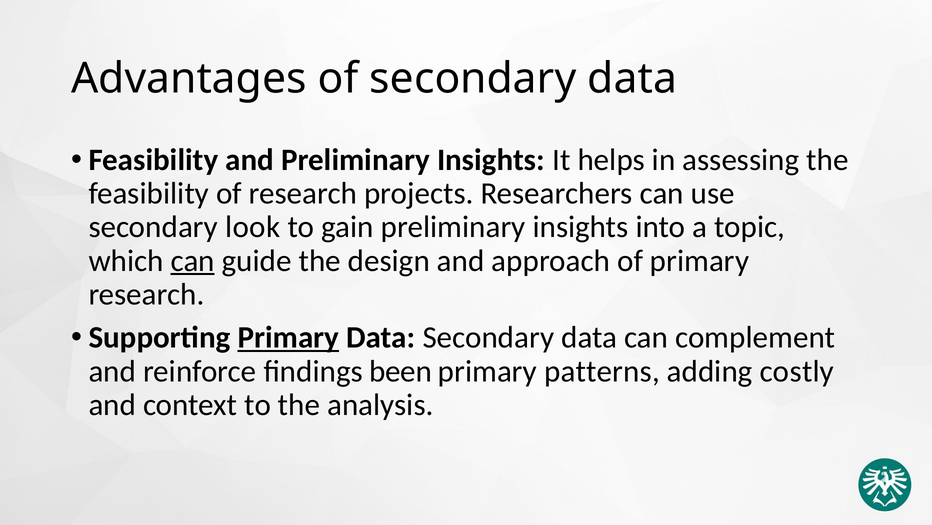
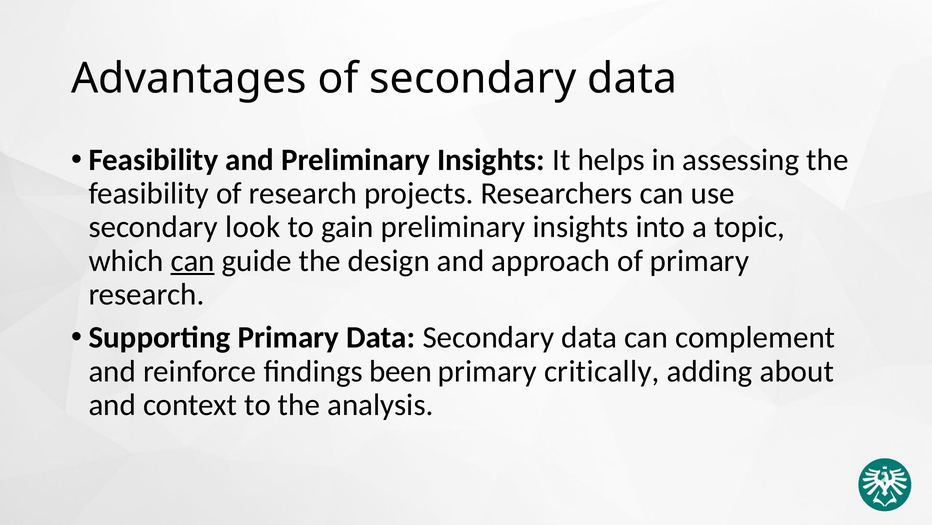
Primary at (288, 337) underline: present -> none
patterns: patterns -> critically
costly: costly -> about
